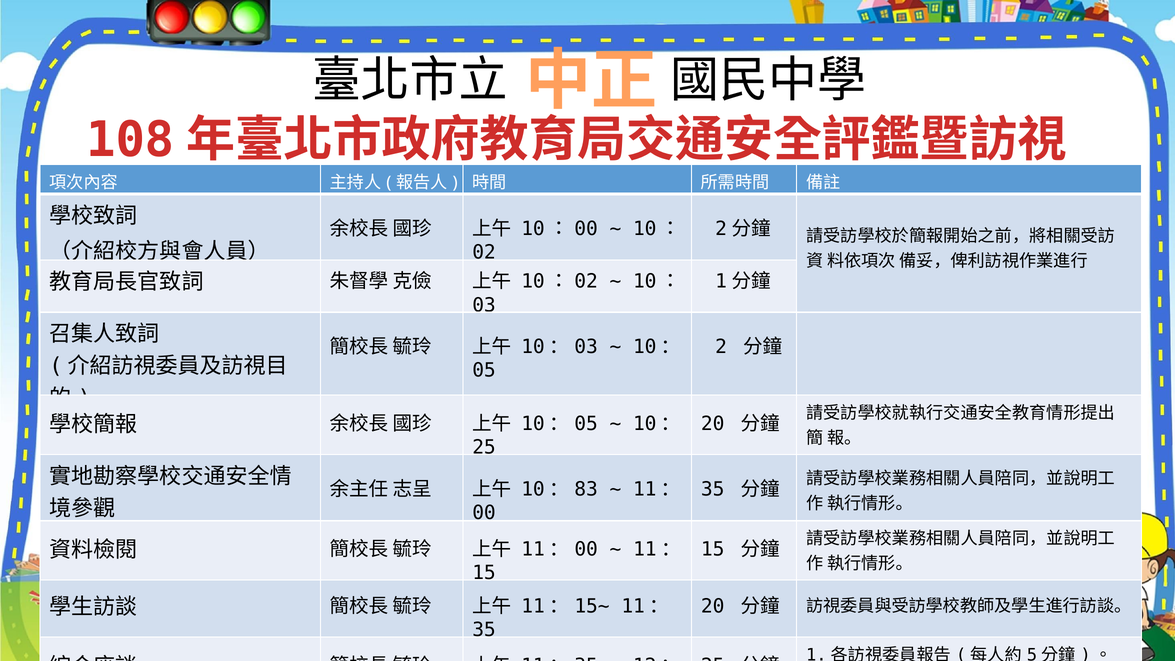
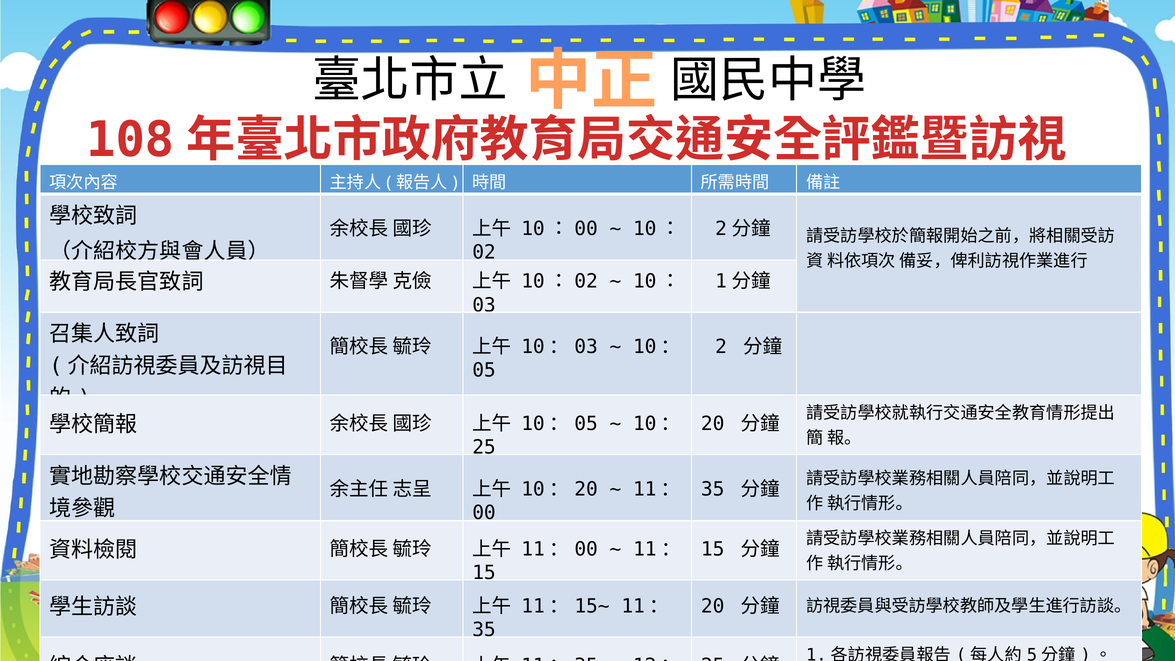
83 at (586, 489): 83 -> 20
